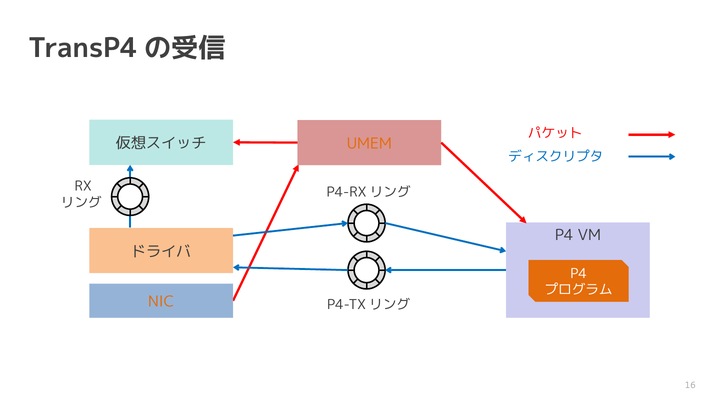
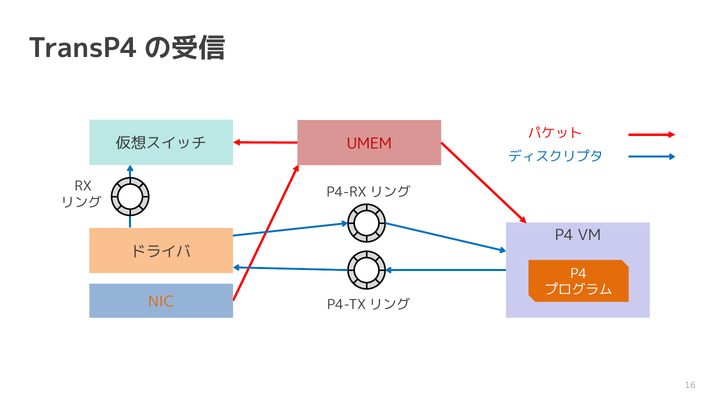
UMEM colour: orange -> red
